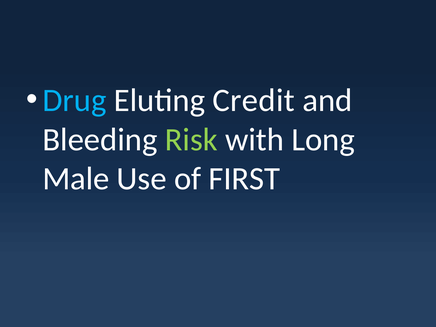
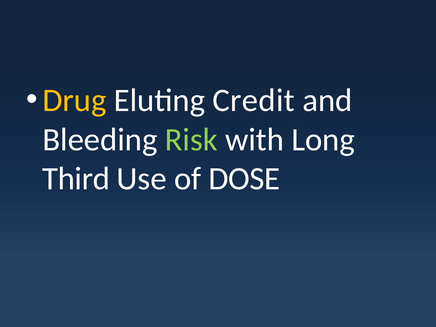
Drug colour: light blue -> yellow
Male: Male -> Third
FIRST: FIRST -> DOSE
